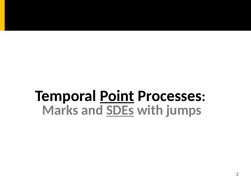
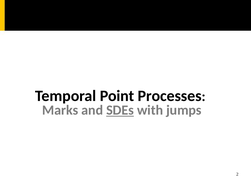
Point underline: present -> none
